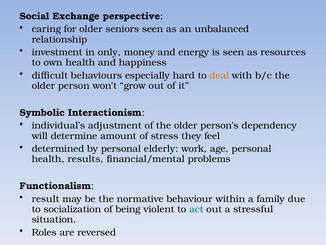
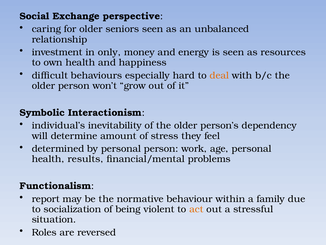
adjustment: adjustment -> inevitability
personal elderly: elderly -> person
result: result -> report
act colour: blue -> orange
